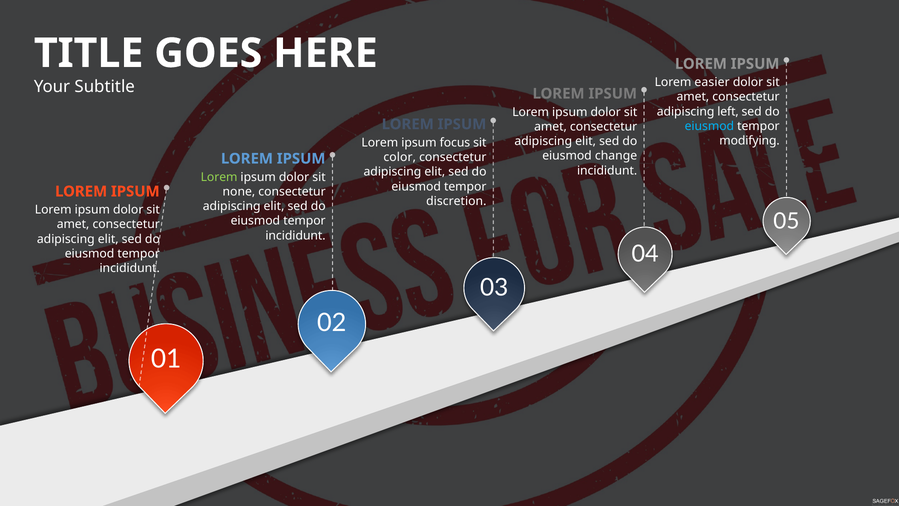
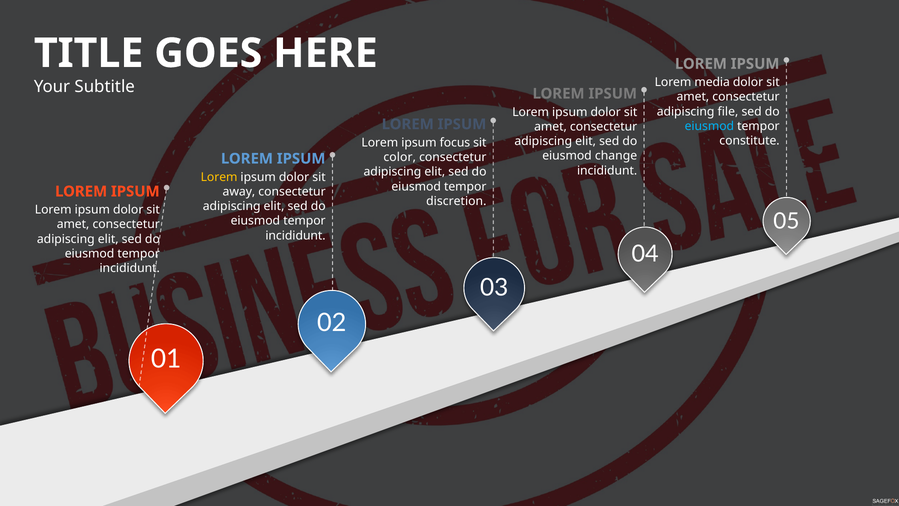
easier: easier -> media
left: left -> file
modifying: modifying -> constitute
Lorem at (219, 177) colour: light green -> yellow
none: none -> away
